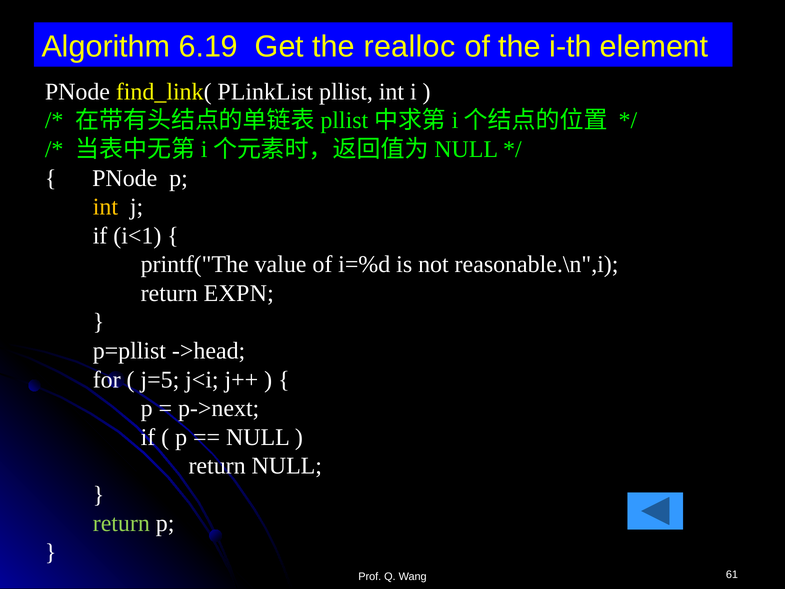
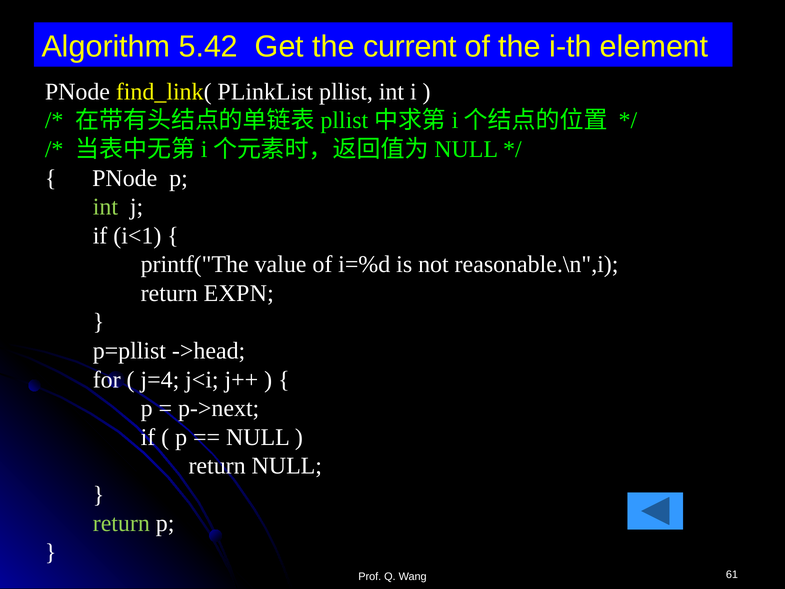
6.19: 6.19 -> 5.42
realloc: realloc -> current
int at (105, 207) colour: yellow -> light green
j=5: j=5 -> j=4
